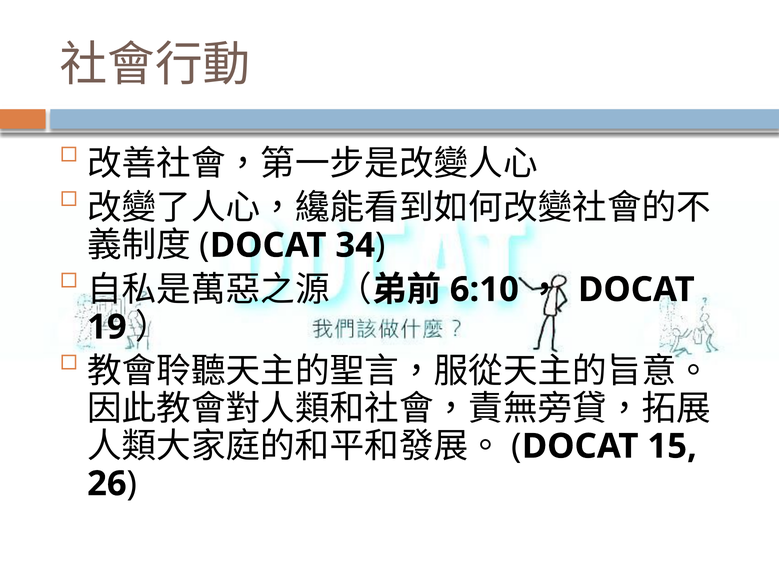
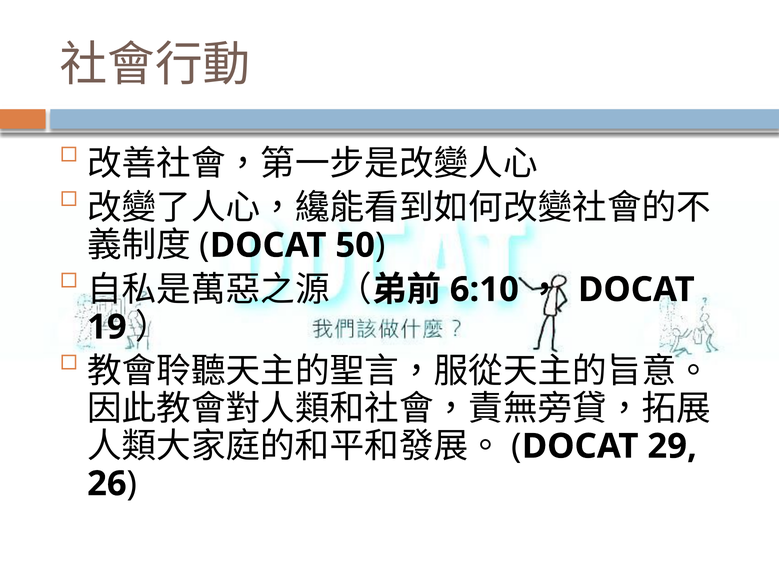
34: 34 -> 50
15: 15 -> 29
